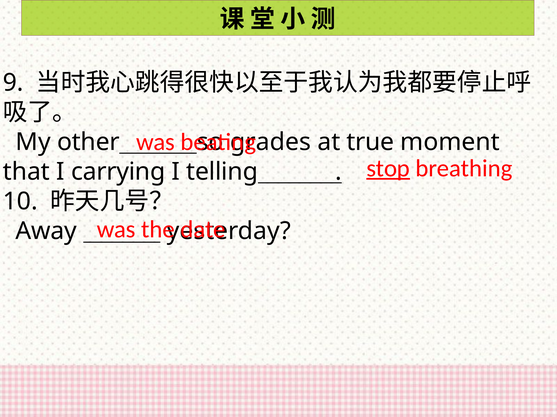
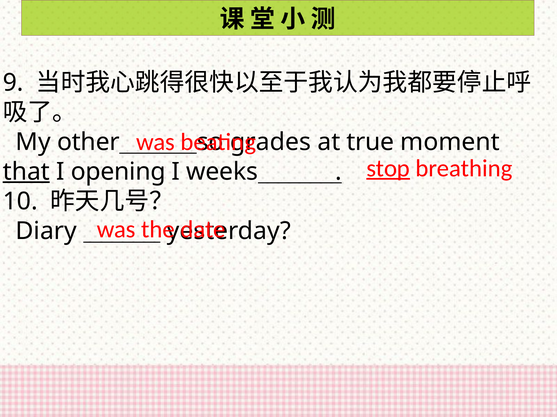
that underline: none -> present
carrying: carrying -> opening
telling: telling -> weeks
Away: Away -> Diary
